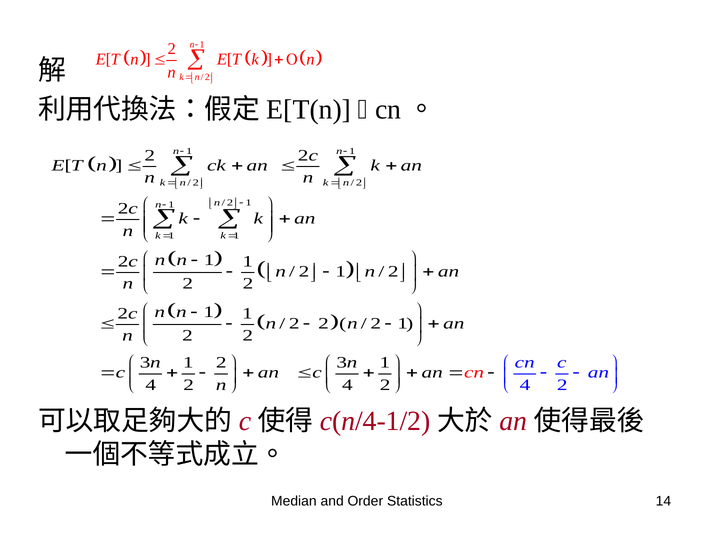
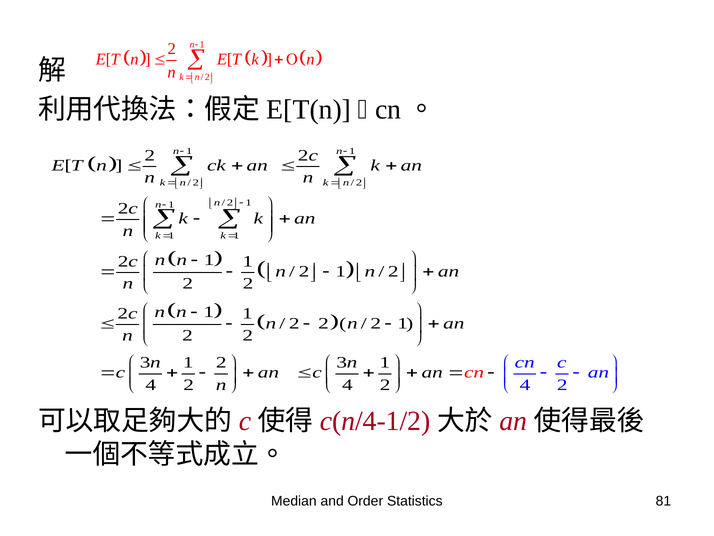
14: 14 -> 81
